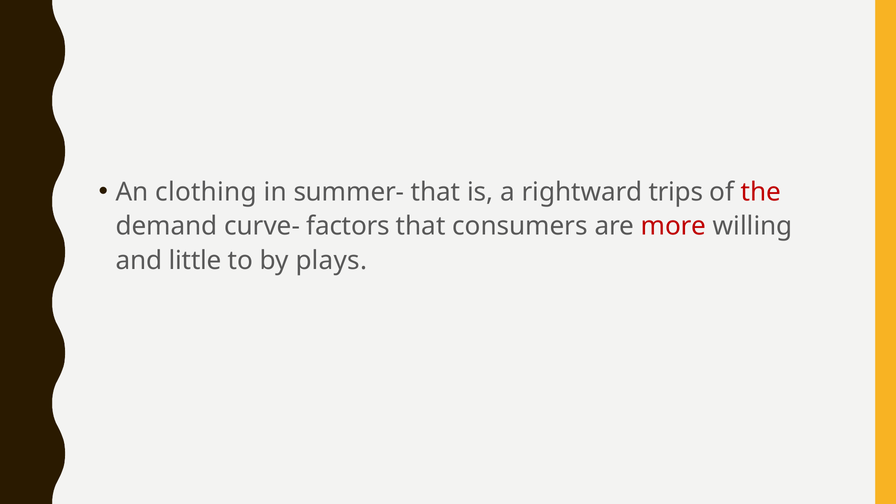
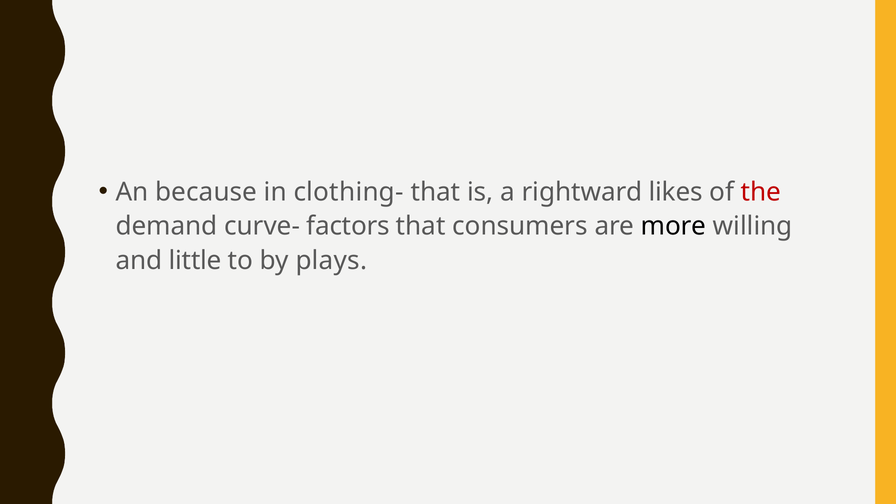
clothing: clothing -> because
summer-: summer- -> clothing-
trips: trips -> likes
more colour: red -> black
